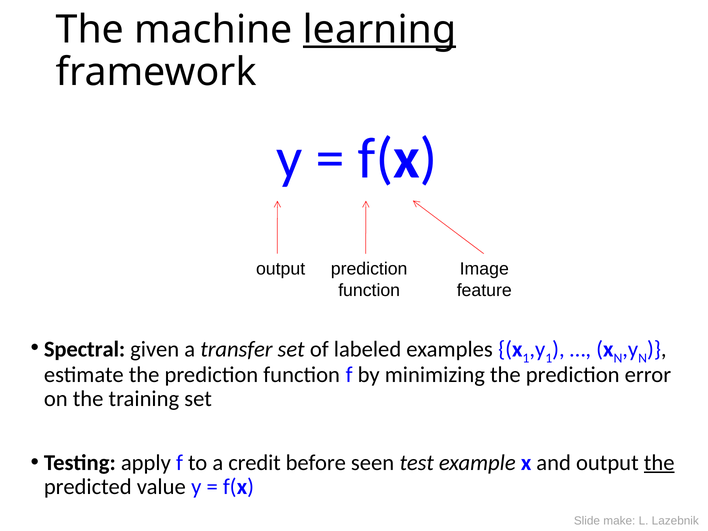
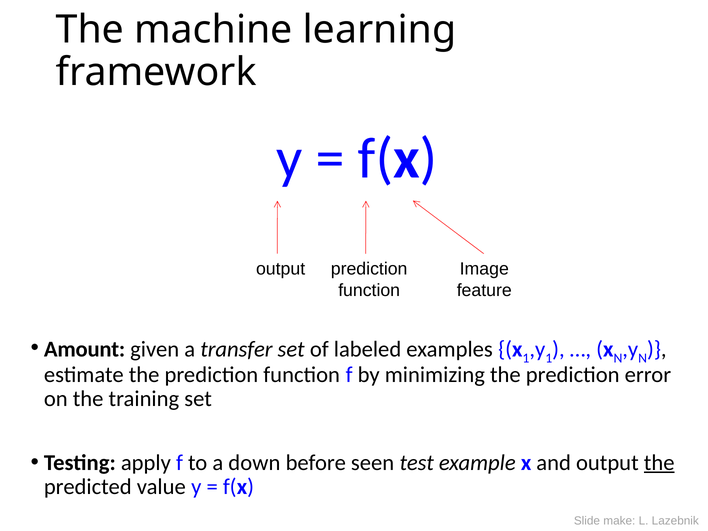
learning underline: present -> none
Spectral: Spectral -> Amount
credit: credit -> down
